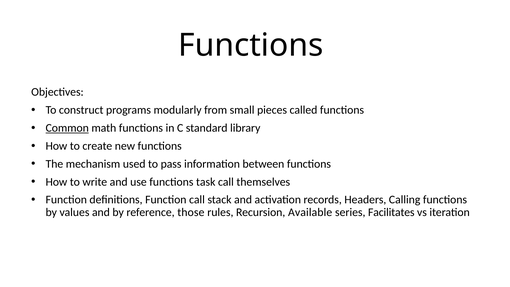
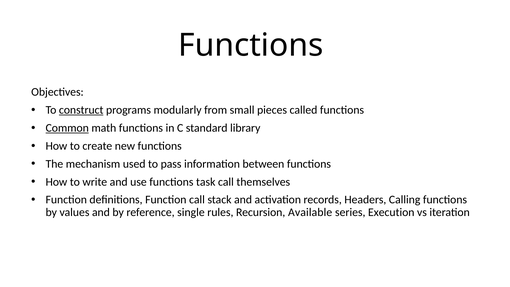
construct underline: none -> present
those: those -> single
Facilitates: Facilitates -> Execution
